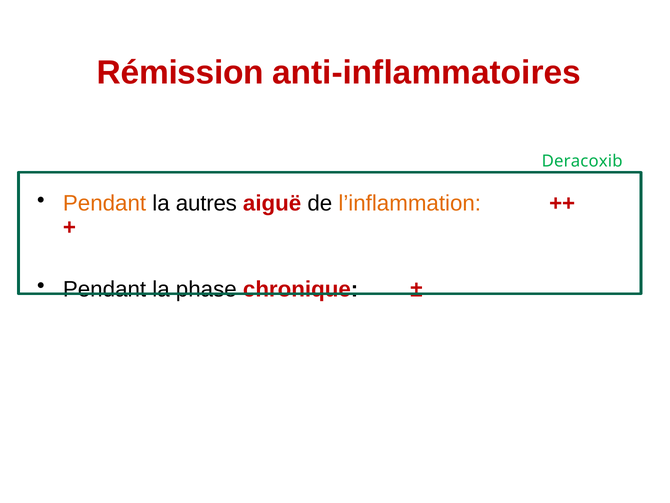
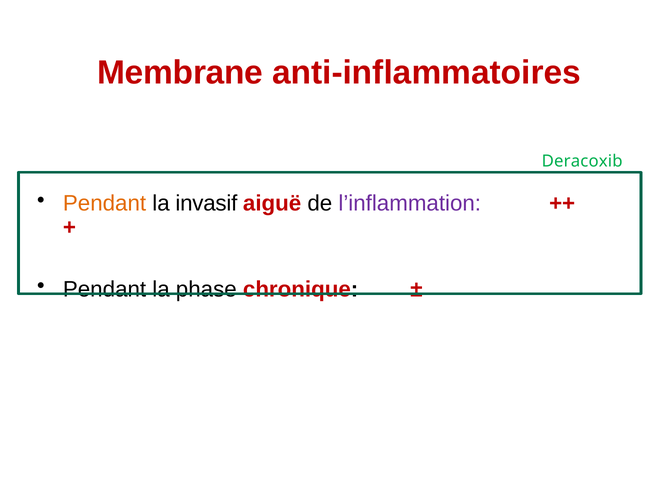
Rémission: Rémission -> Membrane
autres: autres -> invasif
l’inflammation colour: orange -> purple
